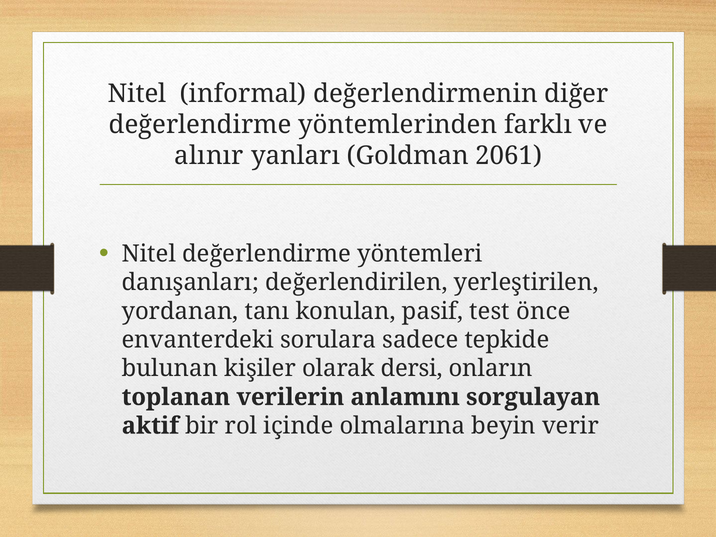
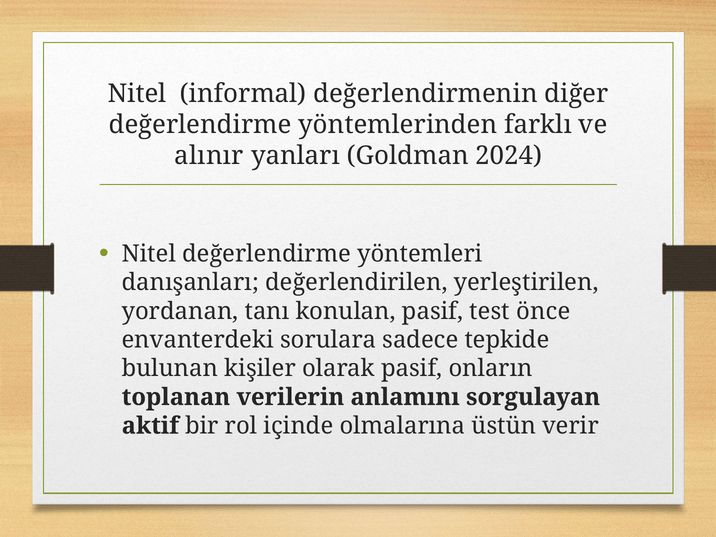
2061: 2061 -> 2024
olarak dersi: dersi -> pasif
beyin: beyin -> üstün
